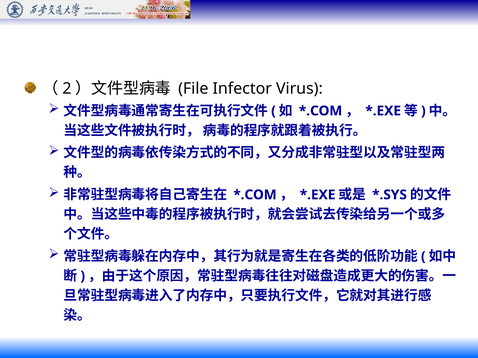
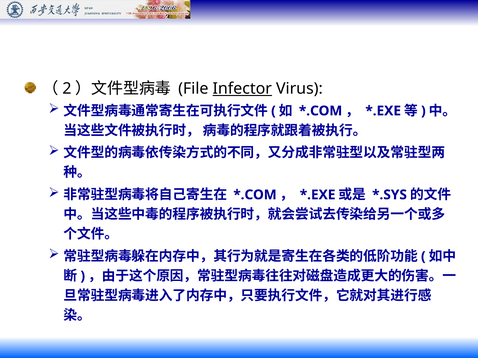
Infector underline: none -> present
